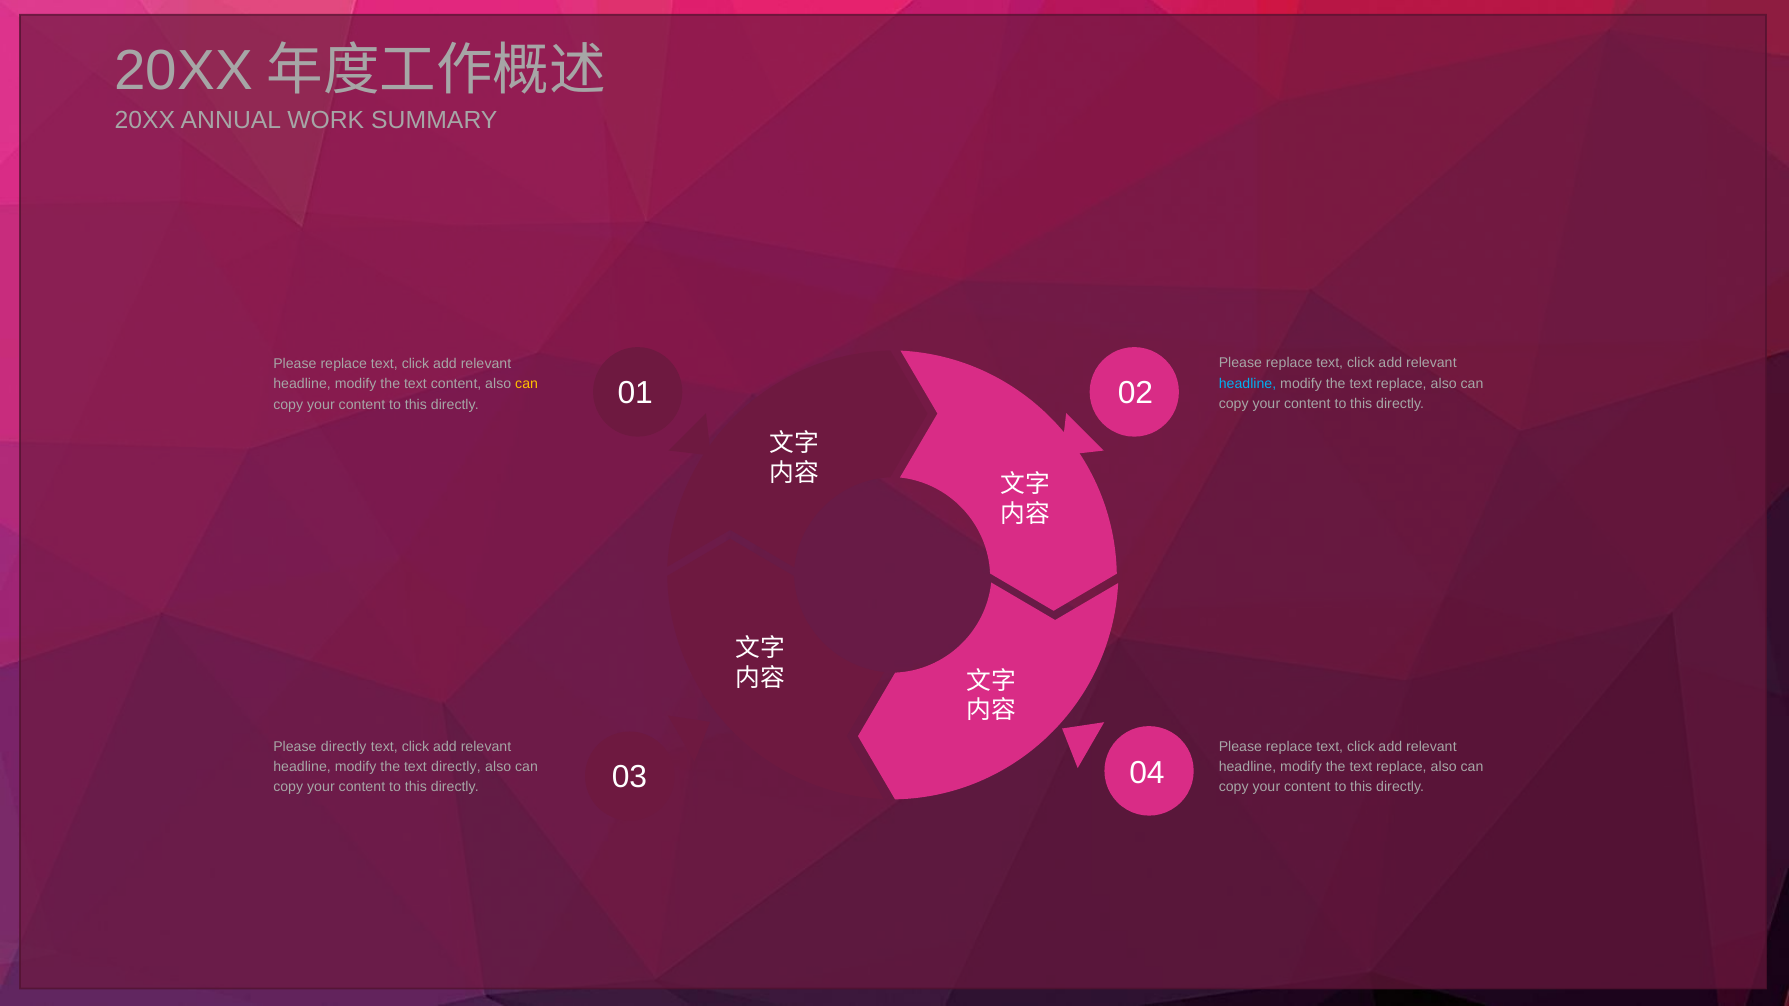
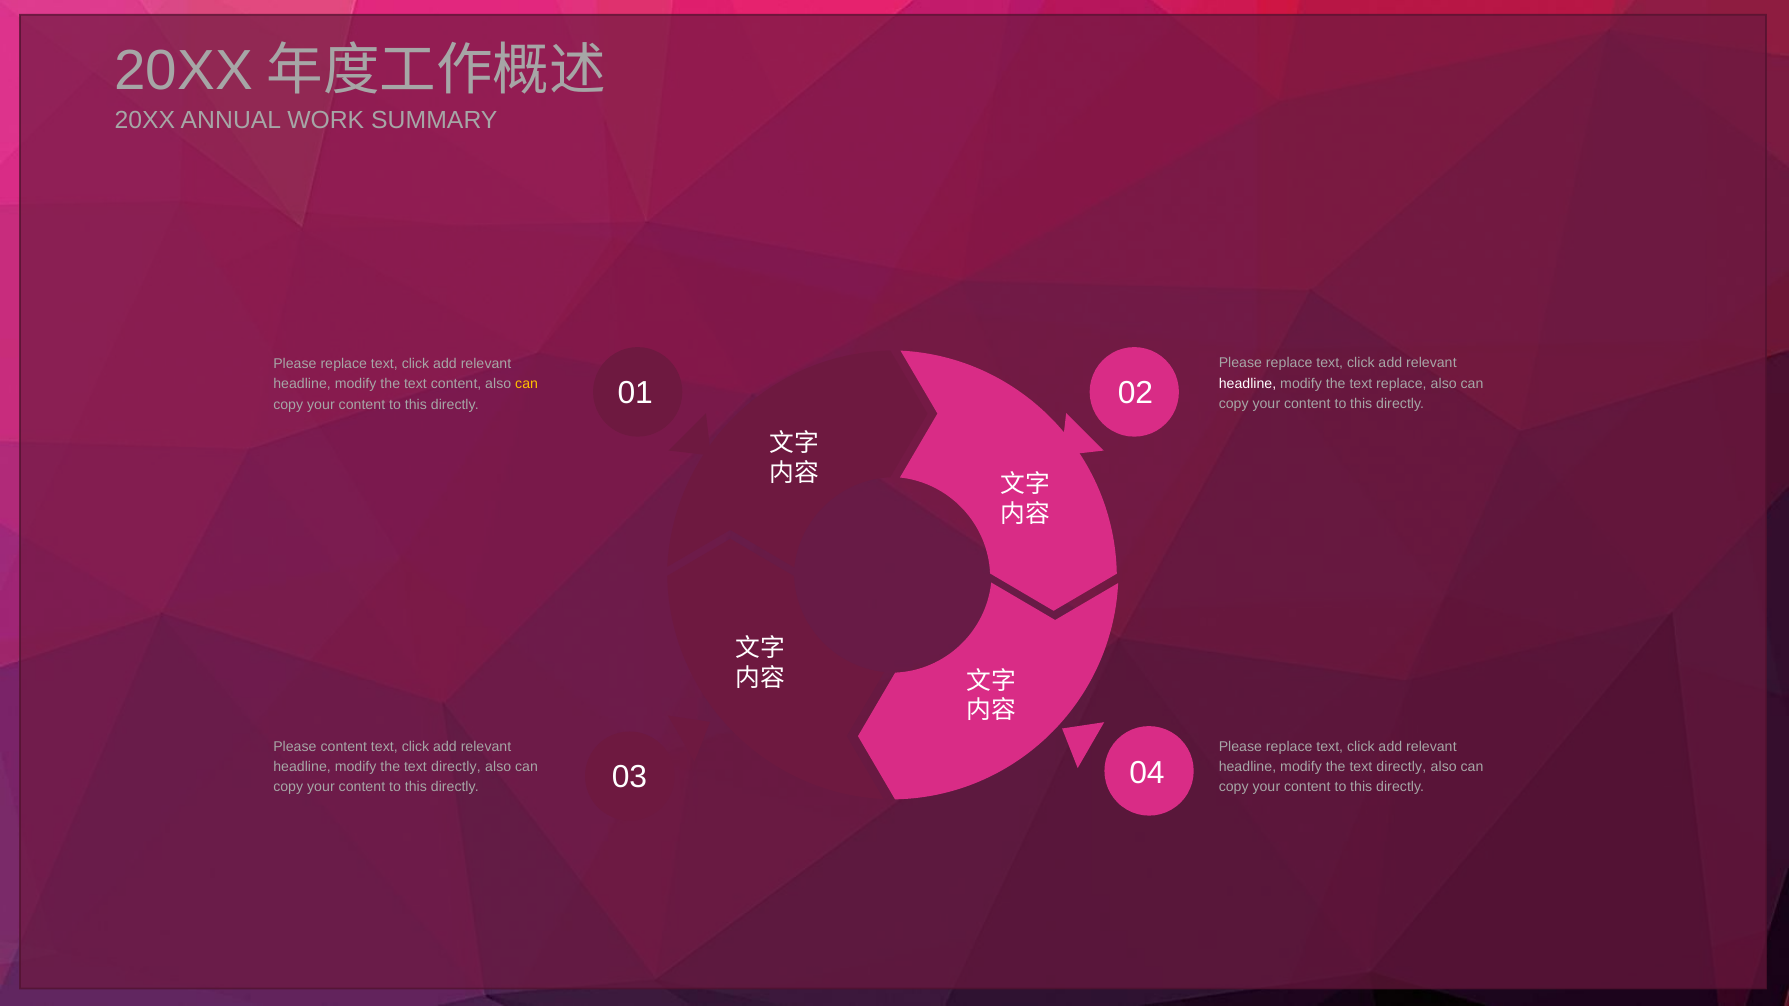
headline at (1247, 384) colour: light blue -> white
Please directly: directly -> content
replace at (1401, 767): replace -> directly
